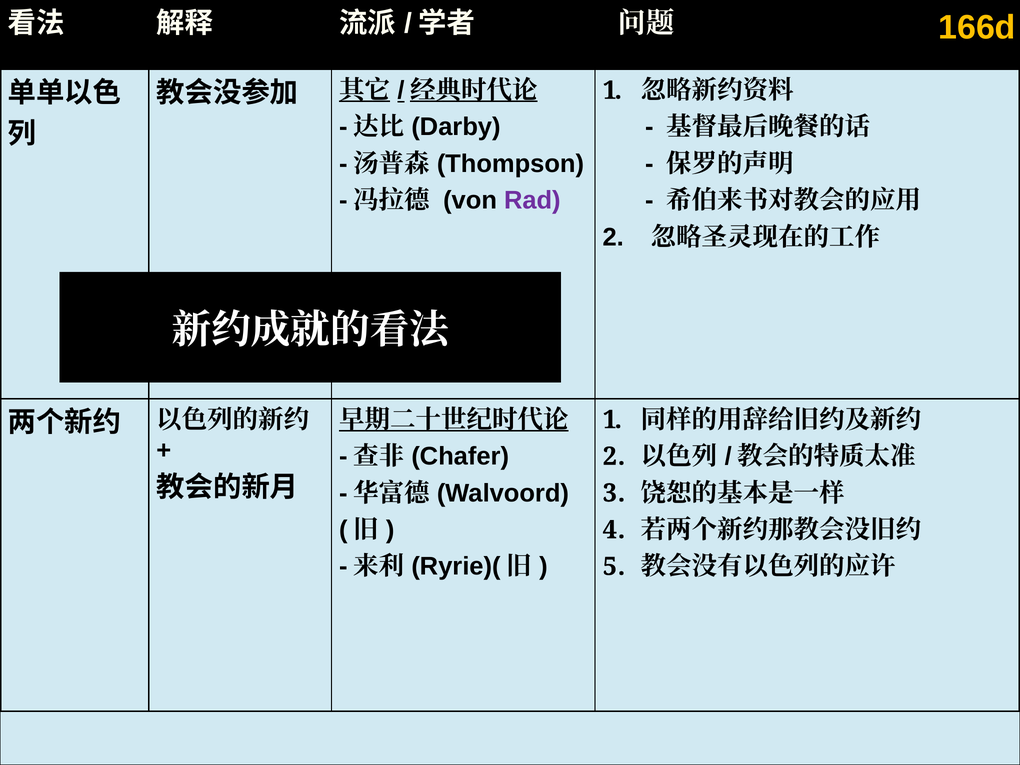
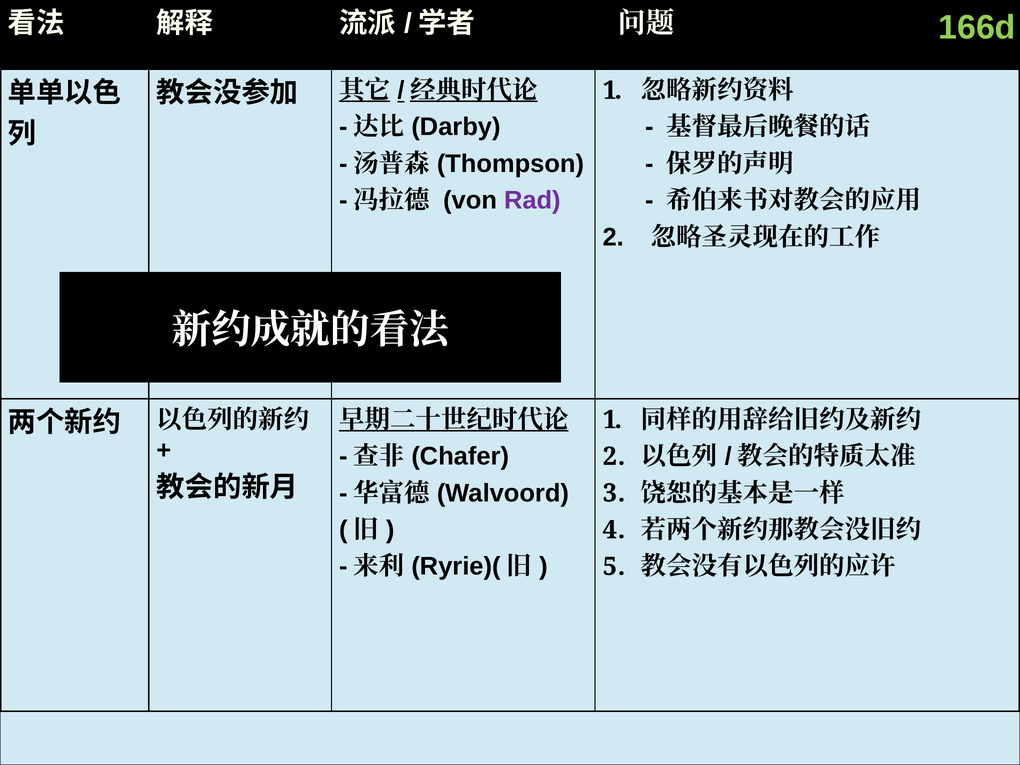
166d colour: yellow -> light green
